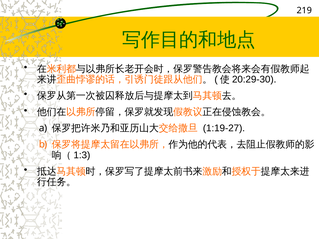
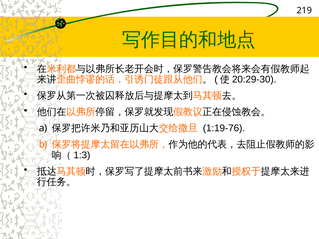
1:19-27: 1:19-27 -> 1:19-76
